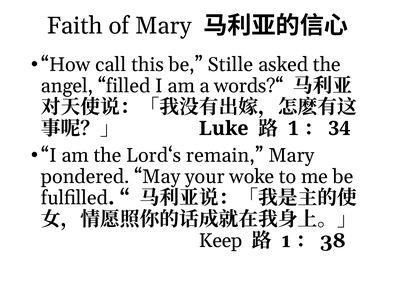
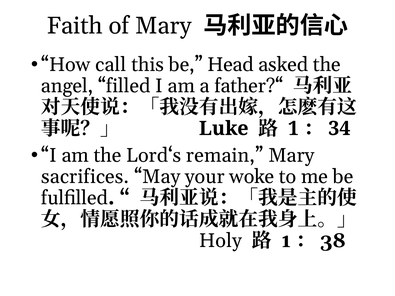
Stille: Stille -> Head
words?“: words?“ -> father?“
pondered: pondered -> sacrifices
Keep: Keep -> Holy
